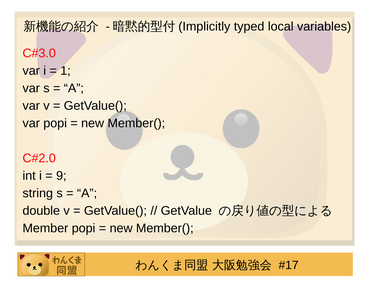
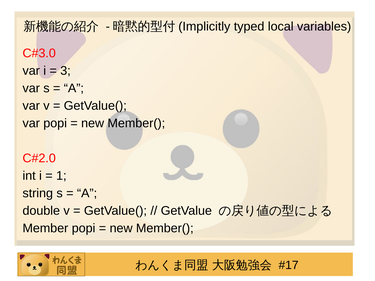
1: 1 -> 3
9: 9 -> 1
